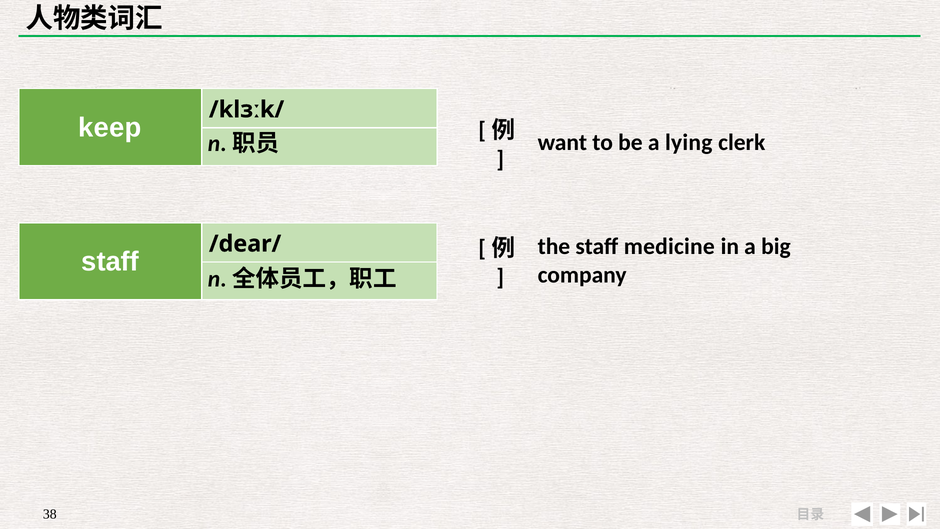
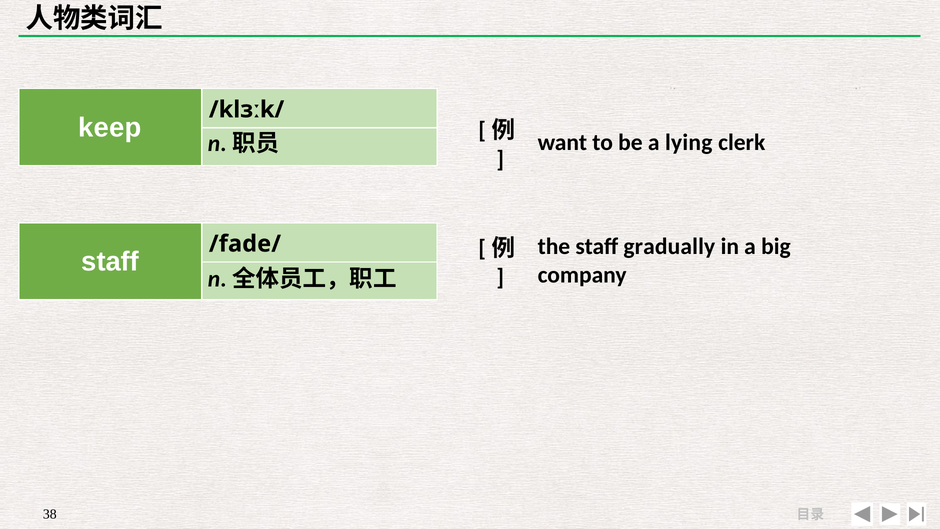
medicine: medicine -> gradually
/dear/: /dear/ -> /fade/
